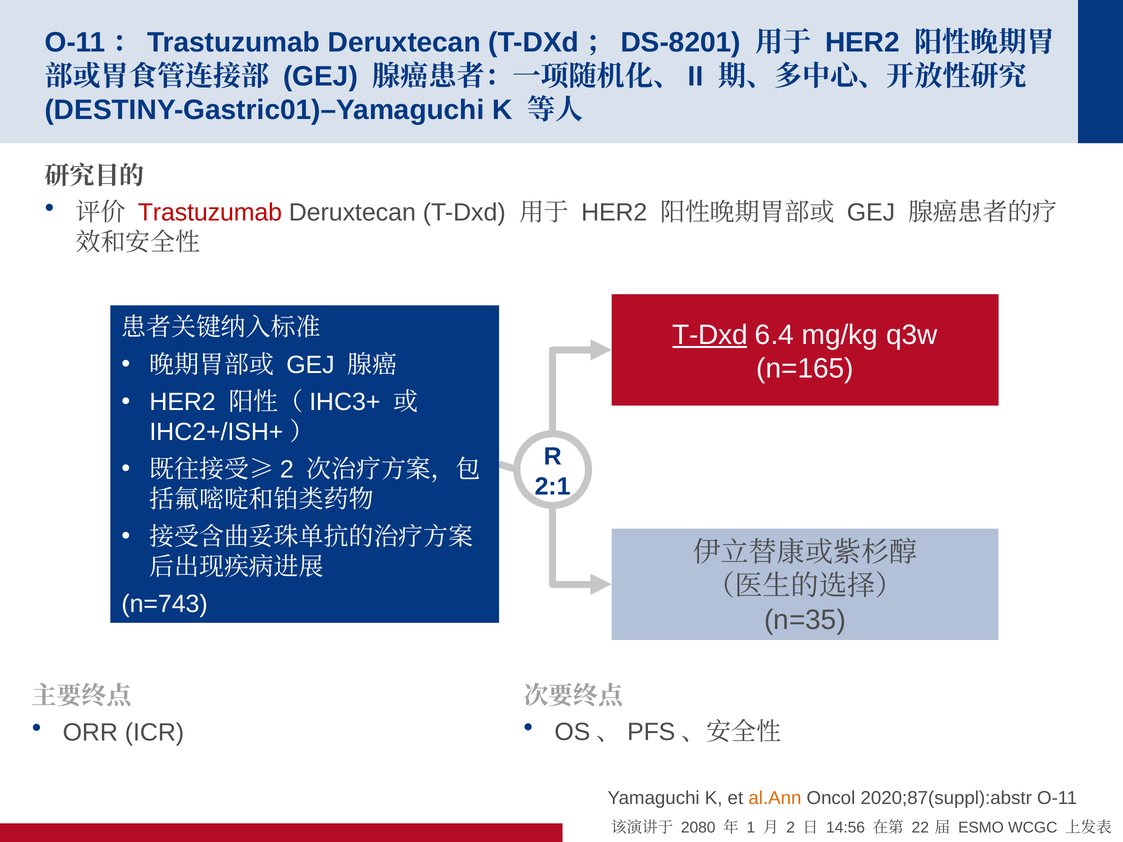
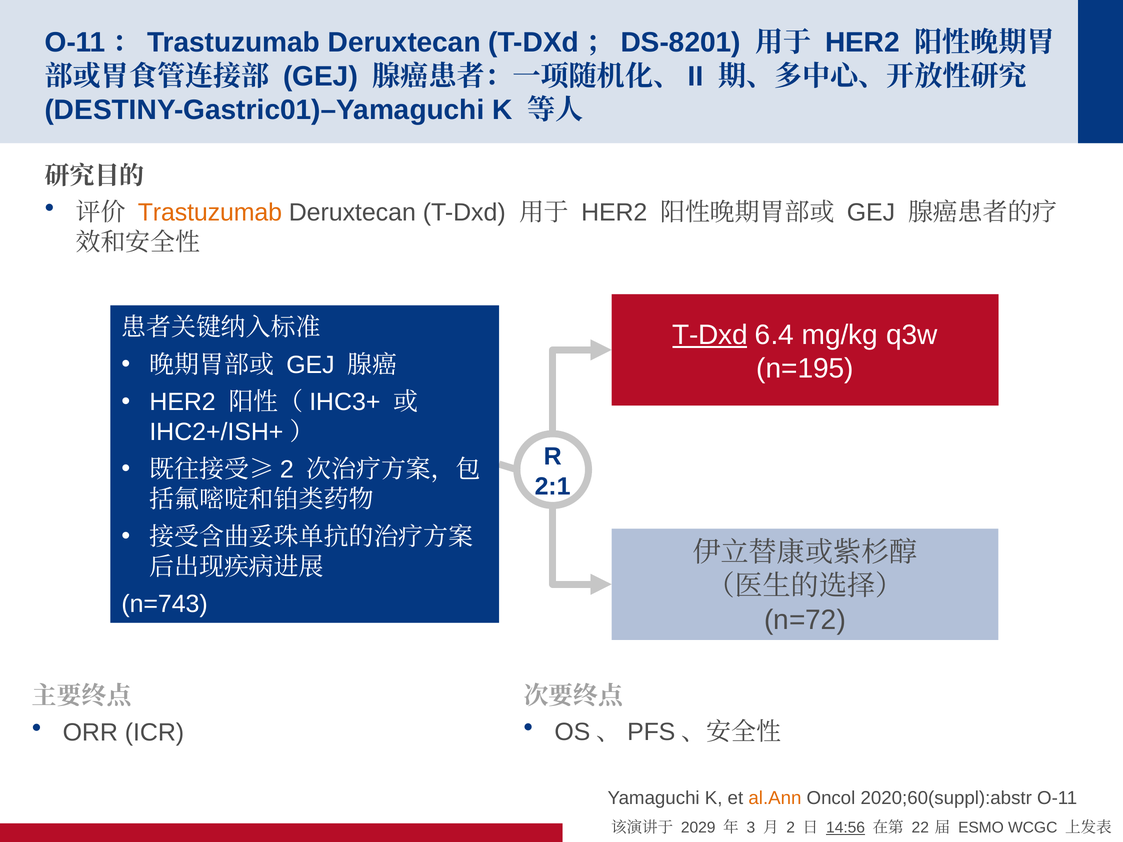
Trastuzumab colour: red -> orange
n=165: n=165 -> n=195
n=35: n=35 -> n=72
2020;87(suppl):abstr: 2020;87(suppl):abstr -> 2020;60(suppl):abstr
2080: 2080 -> 2029
1: 1 -> 3
14:56 underline: none -> present
